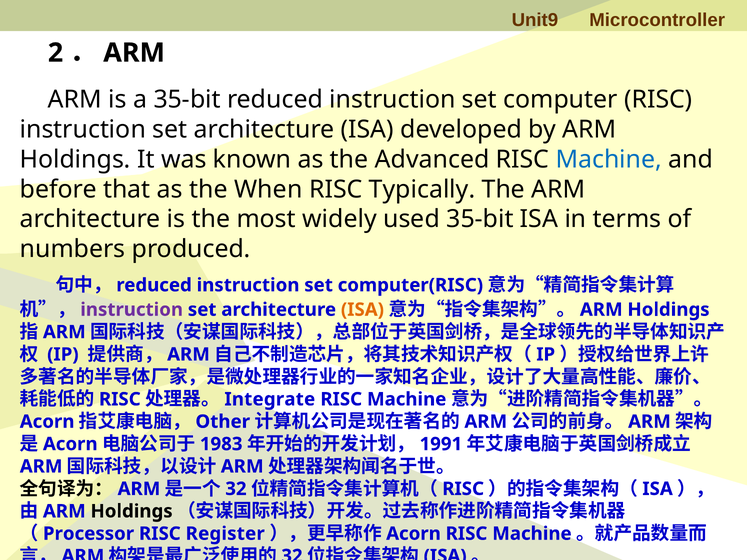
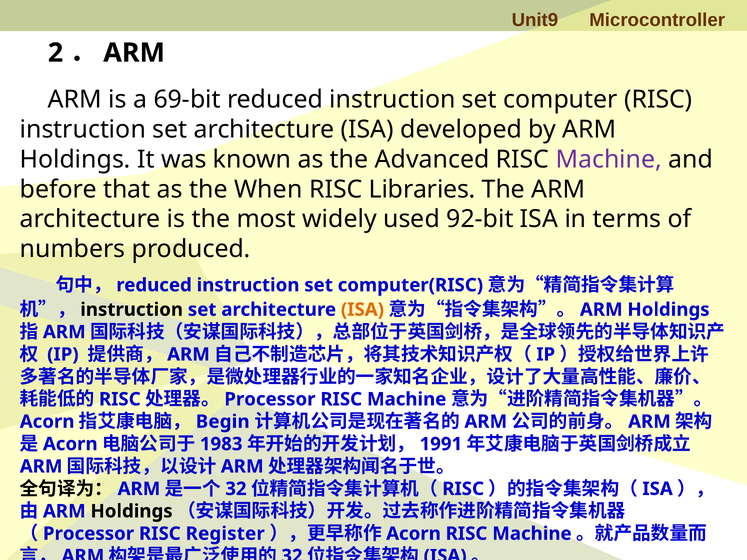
a 35-bit: 35-bit -> 69-bit
Machine at (609, 160) colour: blue -> purple
Typically: Typically -> Libraries
used 35-bit: 35-bit -> 92-bit
instruction at (132, 310) colour: purple -> black
Integrate at (270, 399): Integrate -> Processor
Other: Other -> Begin
